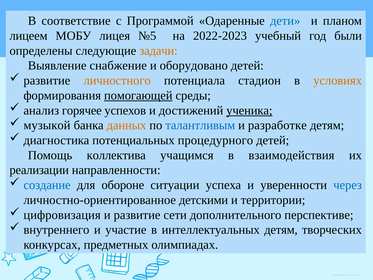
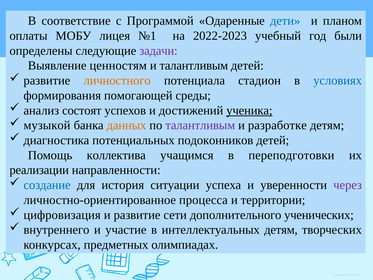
лицеем: лицеем -> оплаты
№5: №5 -> №1
задачи colour: orange -> purple
снабжение: снабжение -> ценностям
и оборудовано: оборудовано -> талантливым
условиях colour: orange -> blue
помогающей underline: present -> none
горячее: горячее -> состоят
талантливым at (200, 125) colour: blue -> purple
процедурного: процедурного -> подоконников
взаимодействия: взаимодействия -> переподготовки
обороне: обороне -> история
через colour: blue -> purple
детскими: детскими -> процесса
перспективе: перспективе -> ученических
